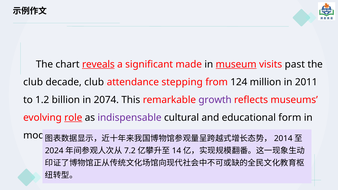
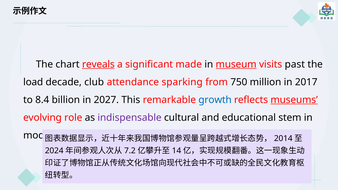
club at (33, 82): club -> load
stepping: stepping -> sparking
124: 124 -> 750
2011: 2011 -> 2017
1.2: 1.2 -> 8.4
2074: 2074 -> 2027
growth colour: purple -> blue
museums underline: none -> present
role underline: present -> none
form: form -> stem
